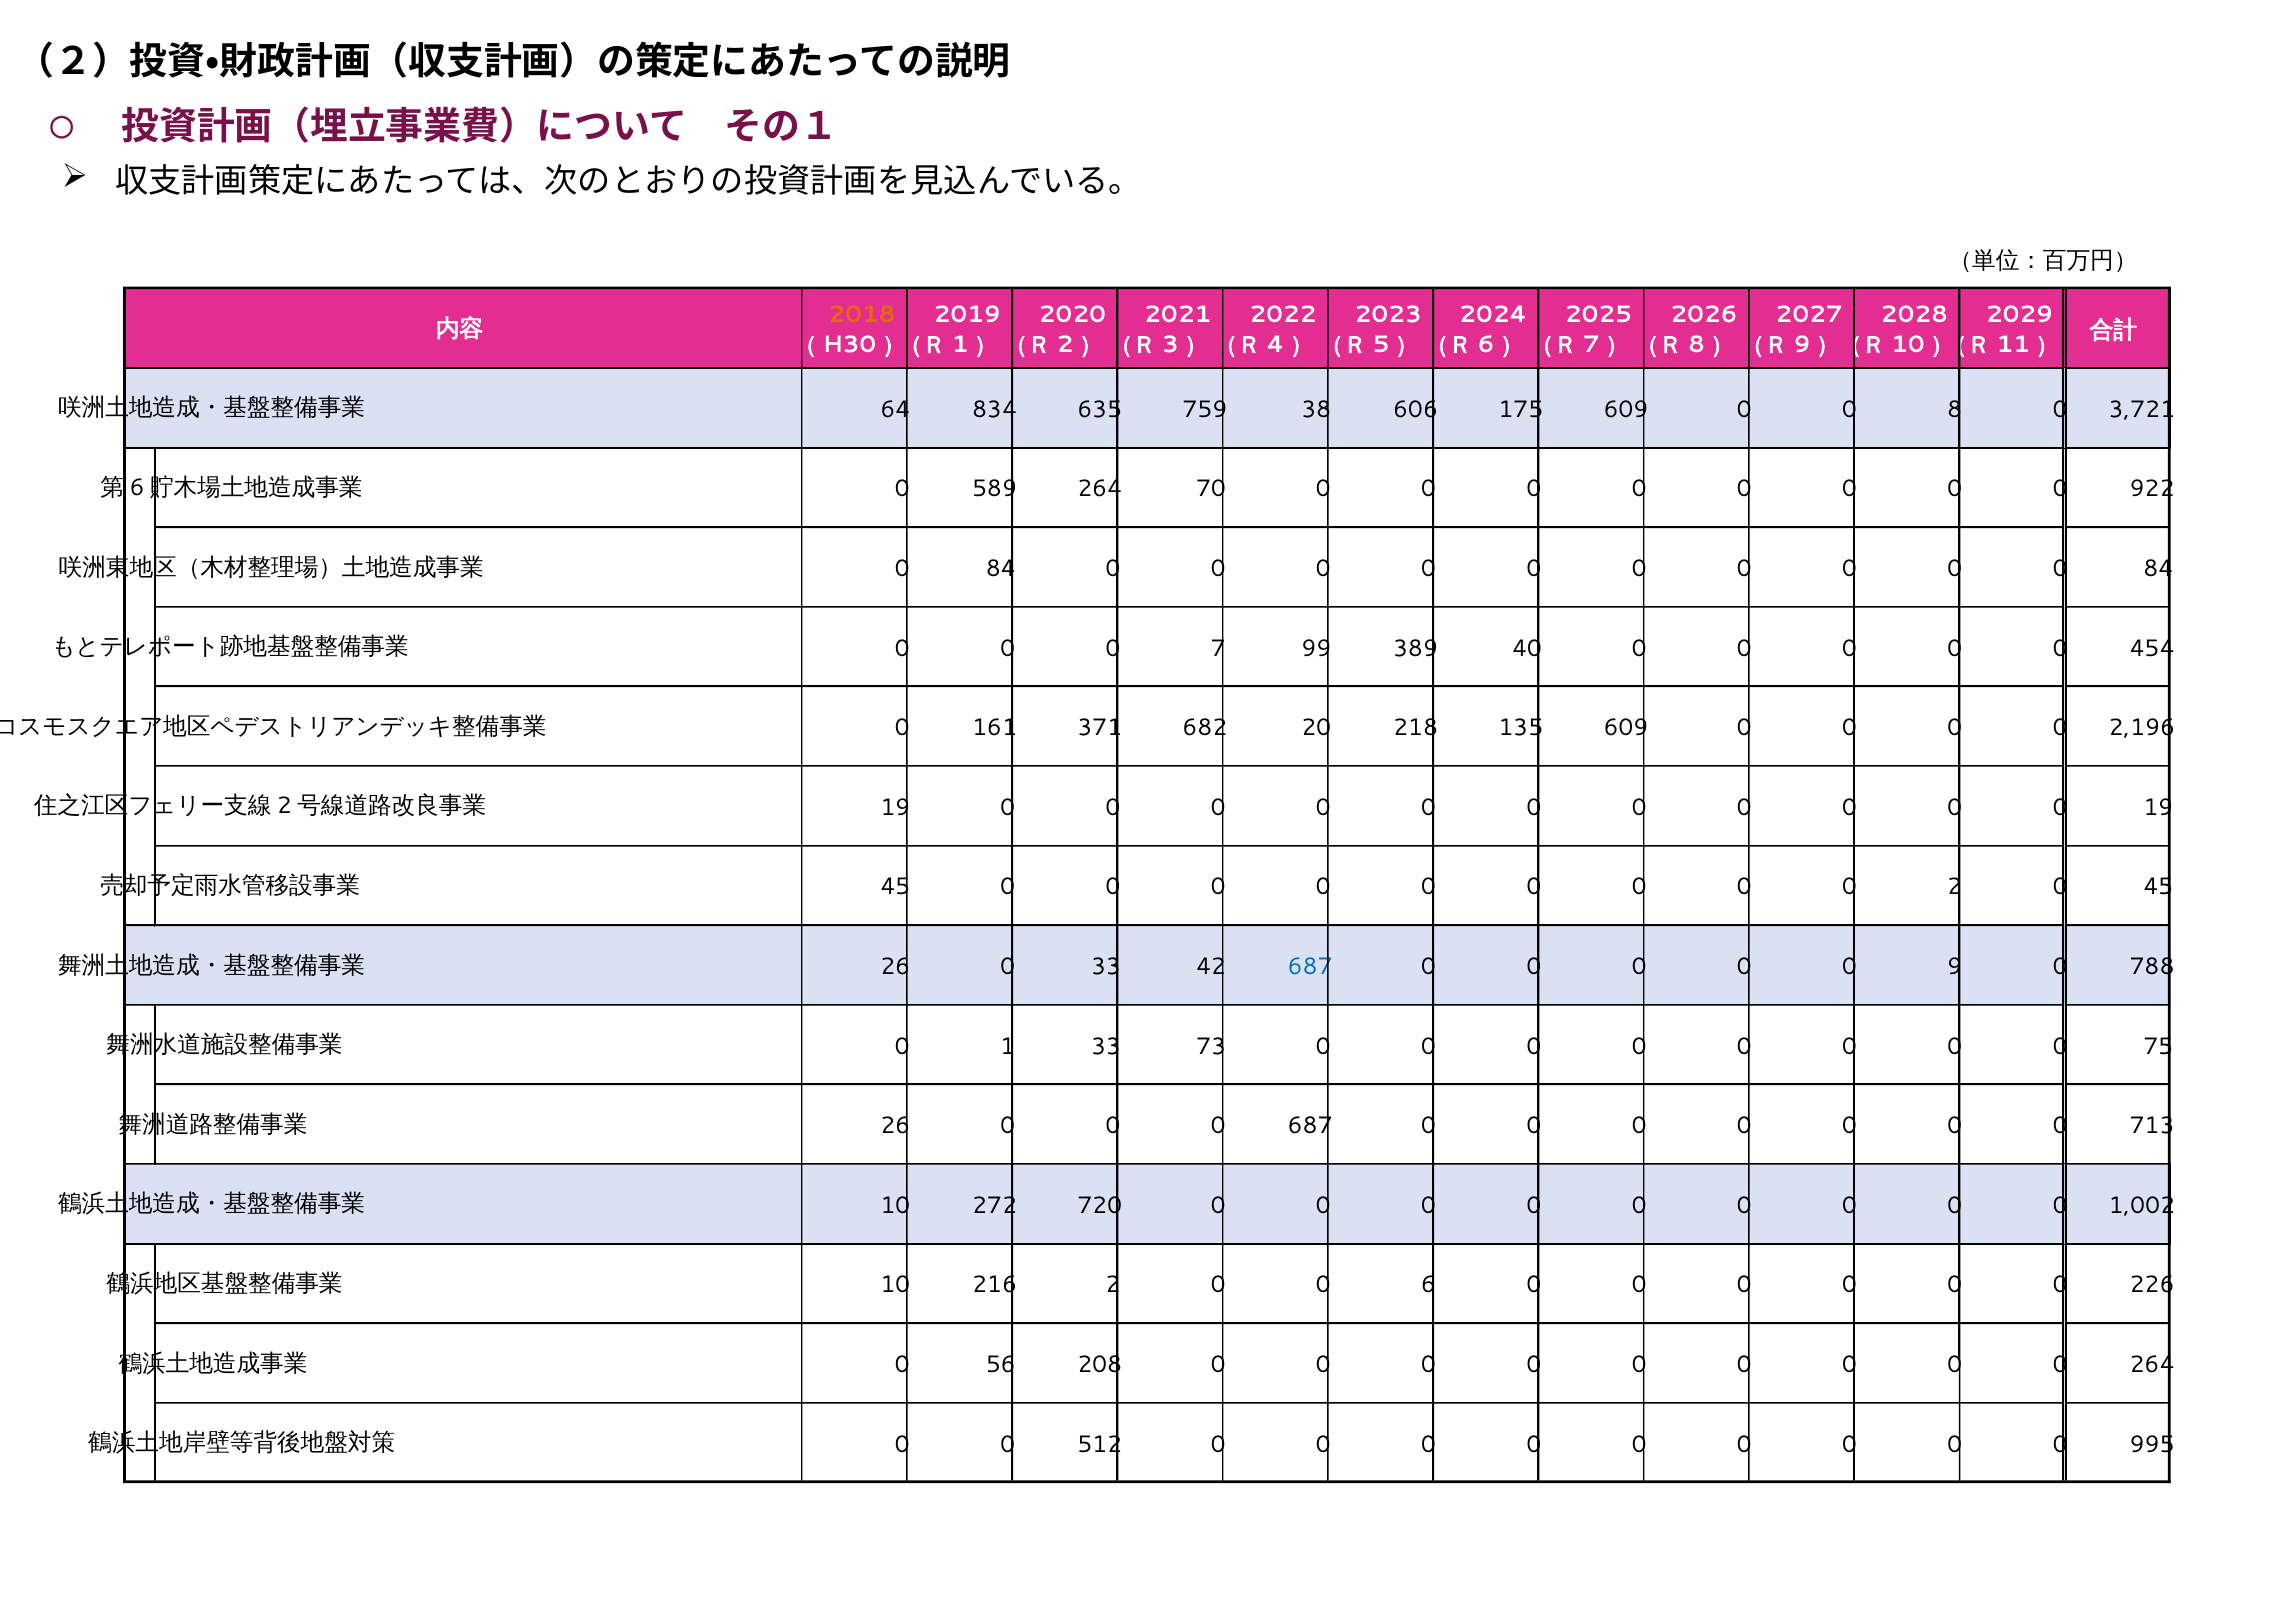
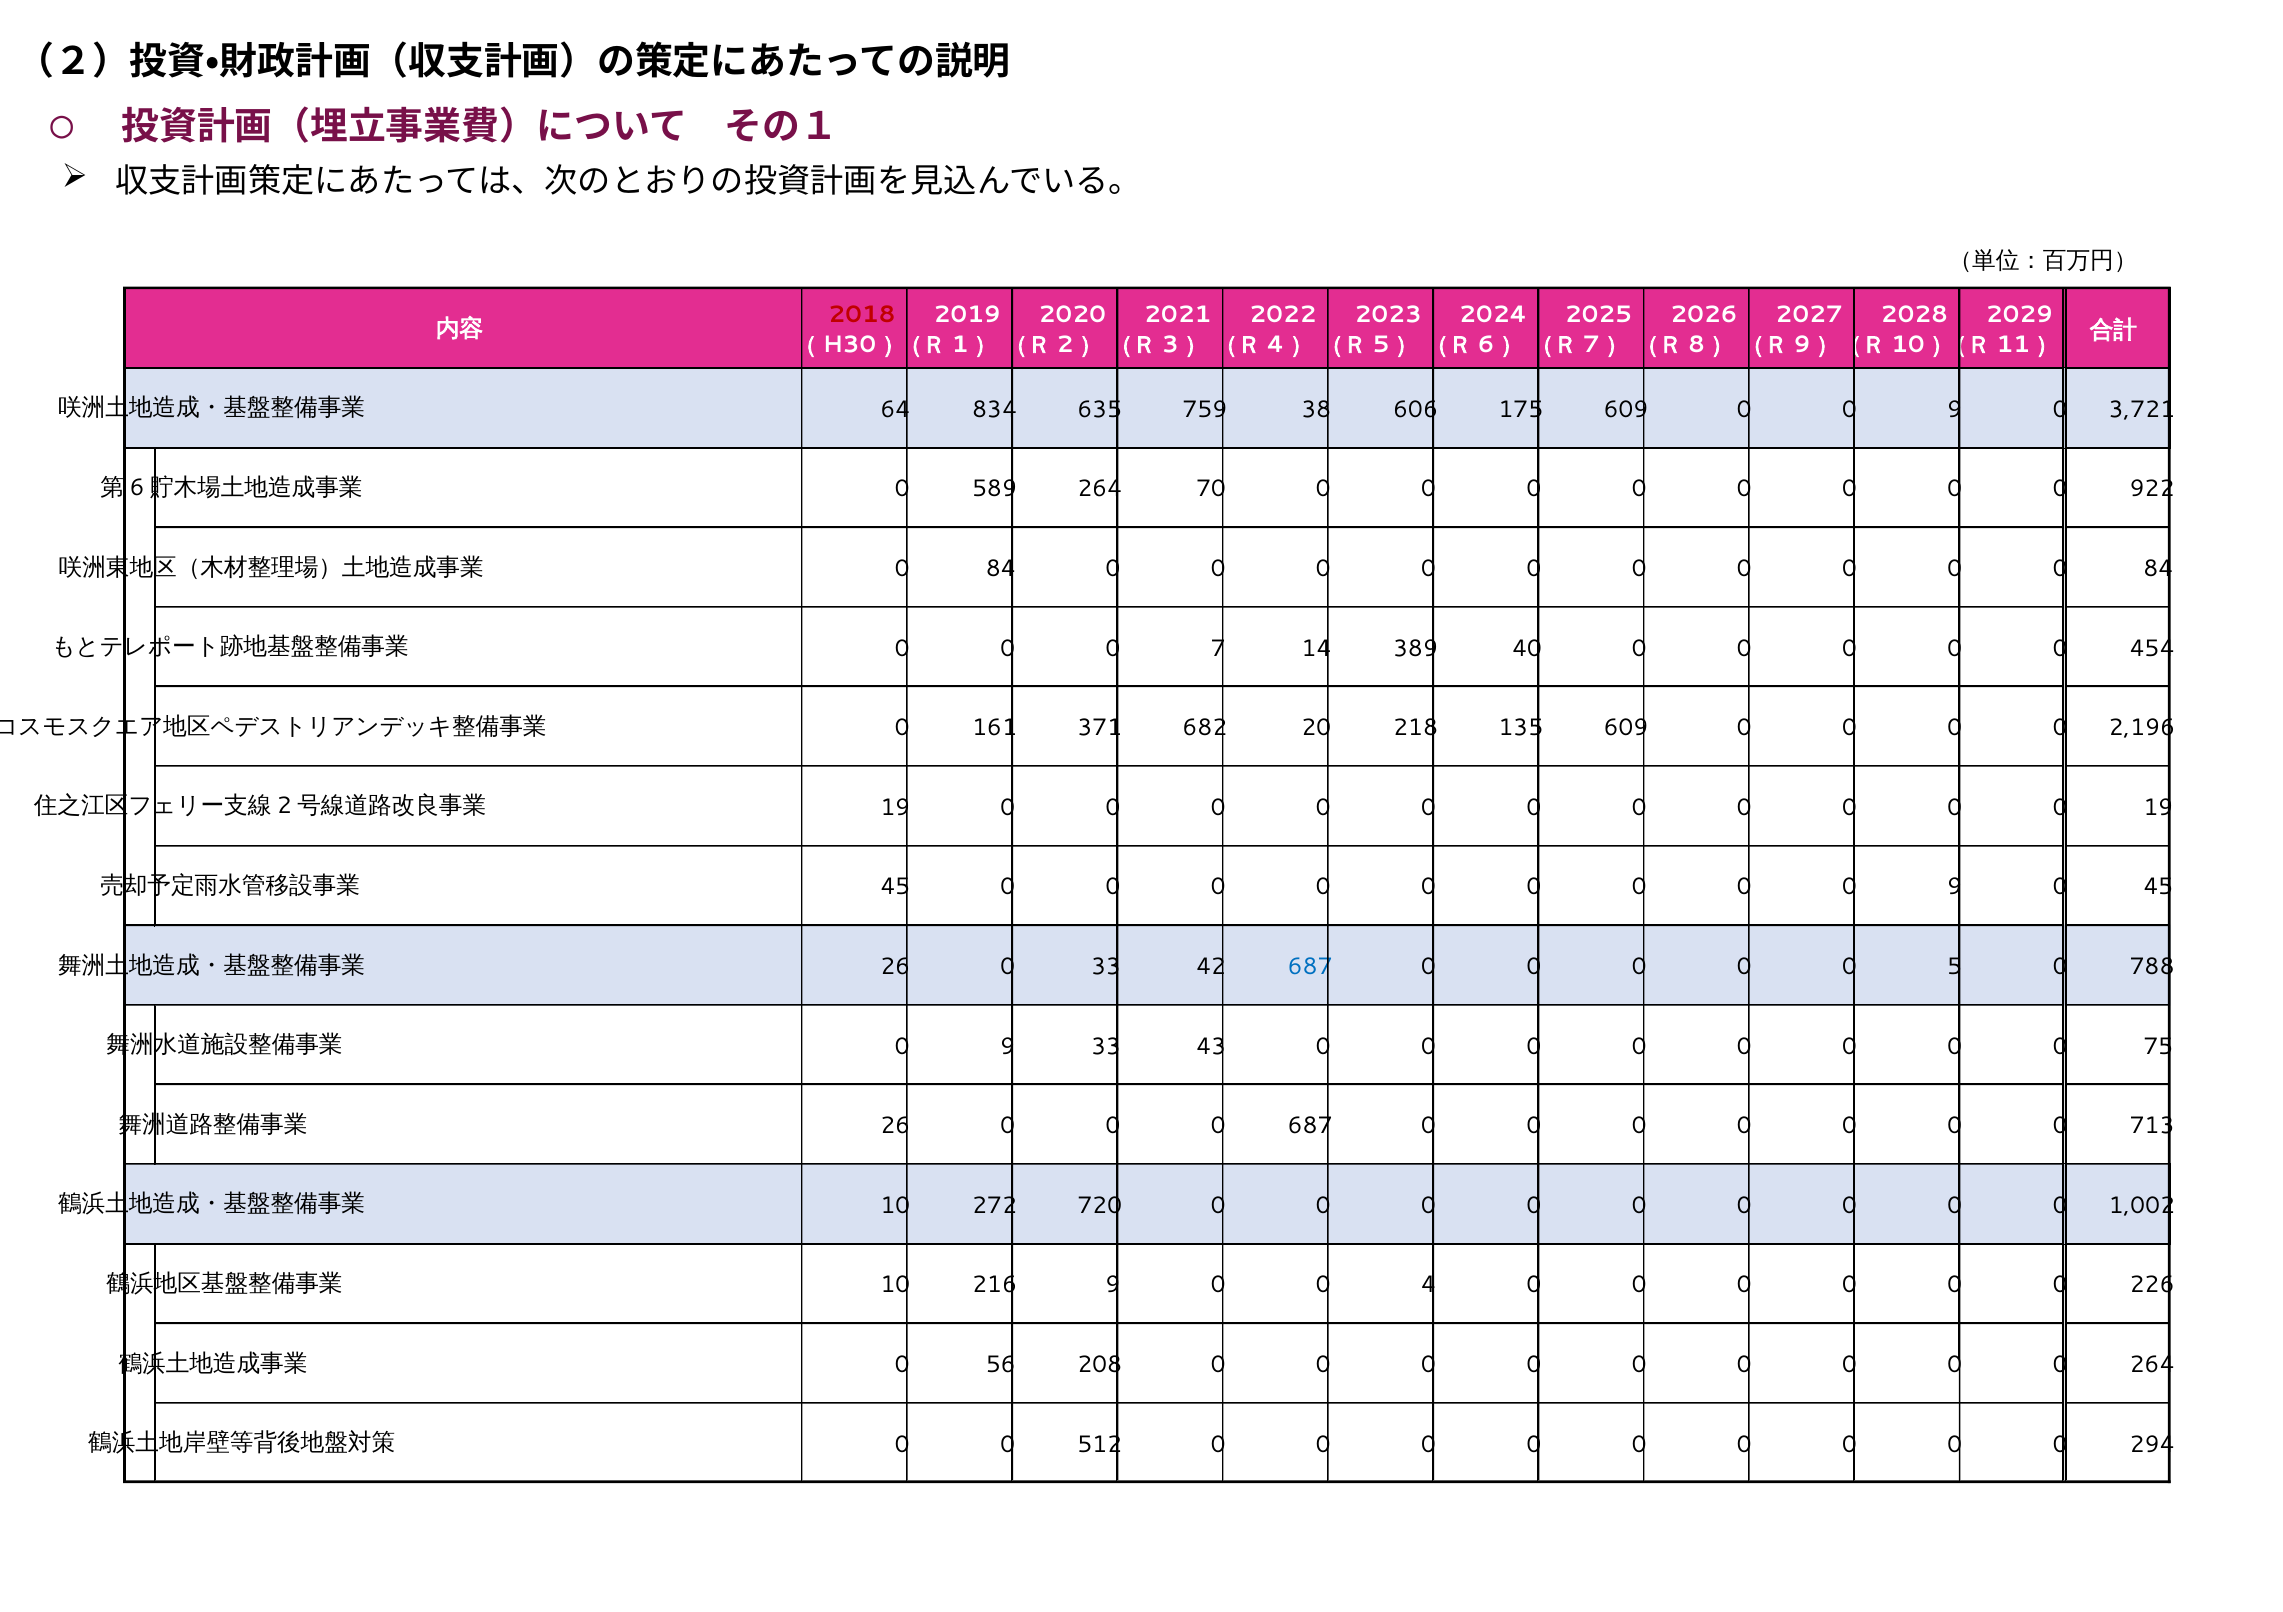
2018 colour: orange -> red
609 0 0 8: 8 -> 9
99: 99 -> 14
0 0 0 2: 2 -> 9
9: 9 -> 5
1 at (1008, 1046): 1 -> 9
73: 73 -> 43
216 2: 2 -> 9
6: 6 -> 4
995: 995 -> 294
